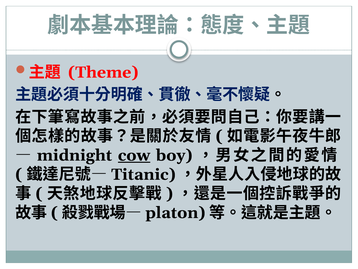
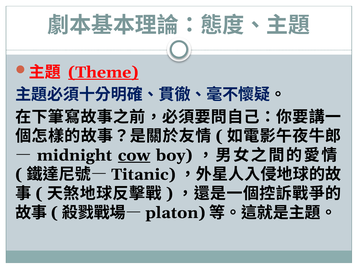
Theme underline: none -> present
